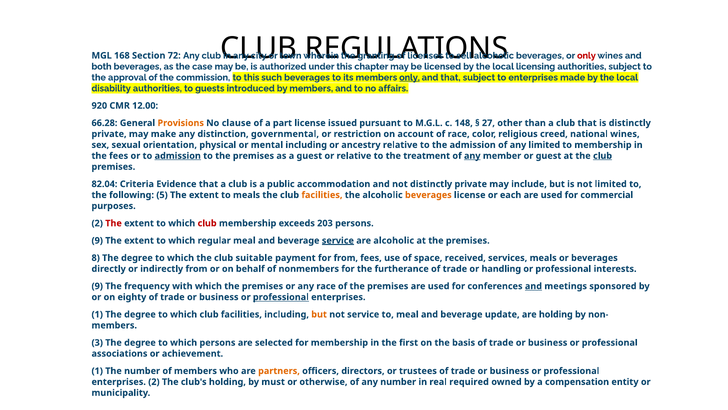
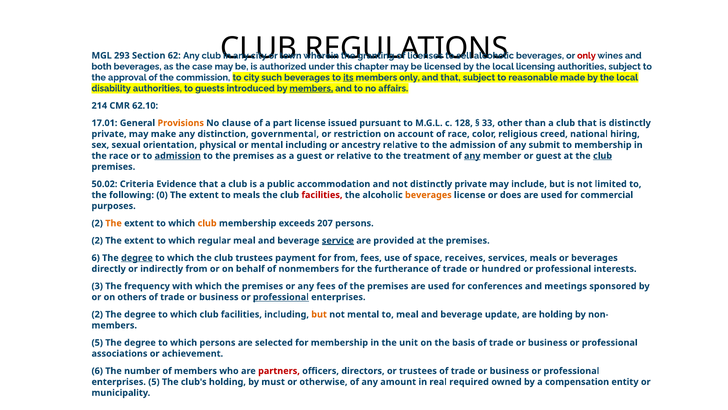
168: 168 -> 293
72: 72 -> 62
to this: this -> city
its underline: none -> present
only at (410, 77) underline: present -> none
to enterprises: enterprises -> reasonable
members at (311, 88) underline: none -> present
920: 920 -> 214
12.00: 12.00 -> 62.10
66.28: 66.28 -> 17.01
148: 148 -> 128
27: 27 -> 33
national wines: wines -> hiring
any limited: limited -> submit
the fees: fees -> race
82.04: 82.04 -> 50.02
5: 5 -> 0
facilities at (322, 195) colour: orange -> red
each: each -> does
The at (114, 223) colour: red -> orange
club at (207, 223) colour: red -> orange
203: 203 -> 207
9 at (97, 240): 9 -> 2
are alcoholic: alcoholic -> provided
8 at (96, 258): 8 -> 6
degree at (137, 258) underline: none -> present
club suitable: suitable -> trustees
received: received -> receives
handling: handling -> hundred
9 at (97, 286): 9 -> 3
any race: race -> fees
and at (533, 286) underline: present -> none
eighty: eighty -> others
1 at (97, 314): 1 -> 2
not service: service -> mental
3 at (97, 342): 3 -> 5
first: first -> unit
1 at (97, 371): 1 -> 6
partners colour: orange -> red
enterprises 2: 2 -> 5
any number: number -> amount
